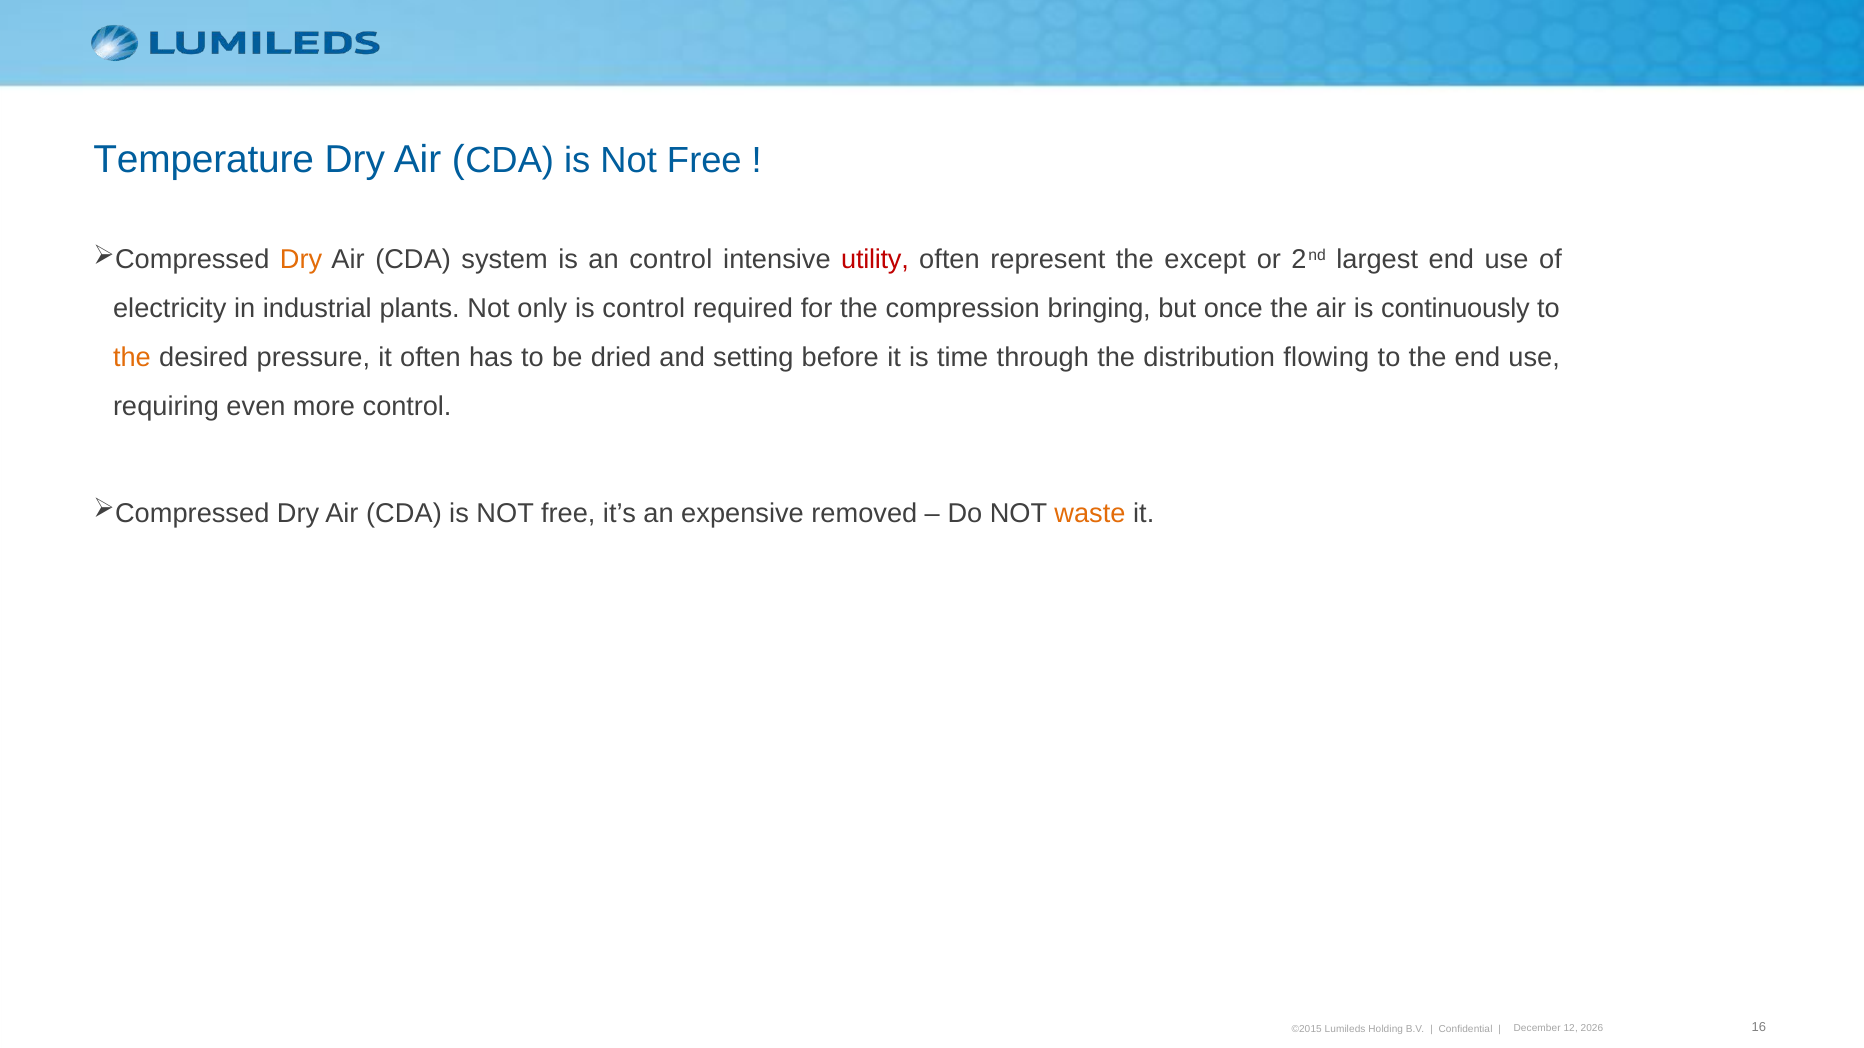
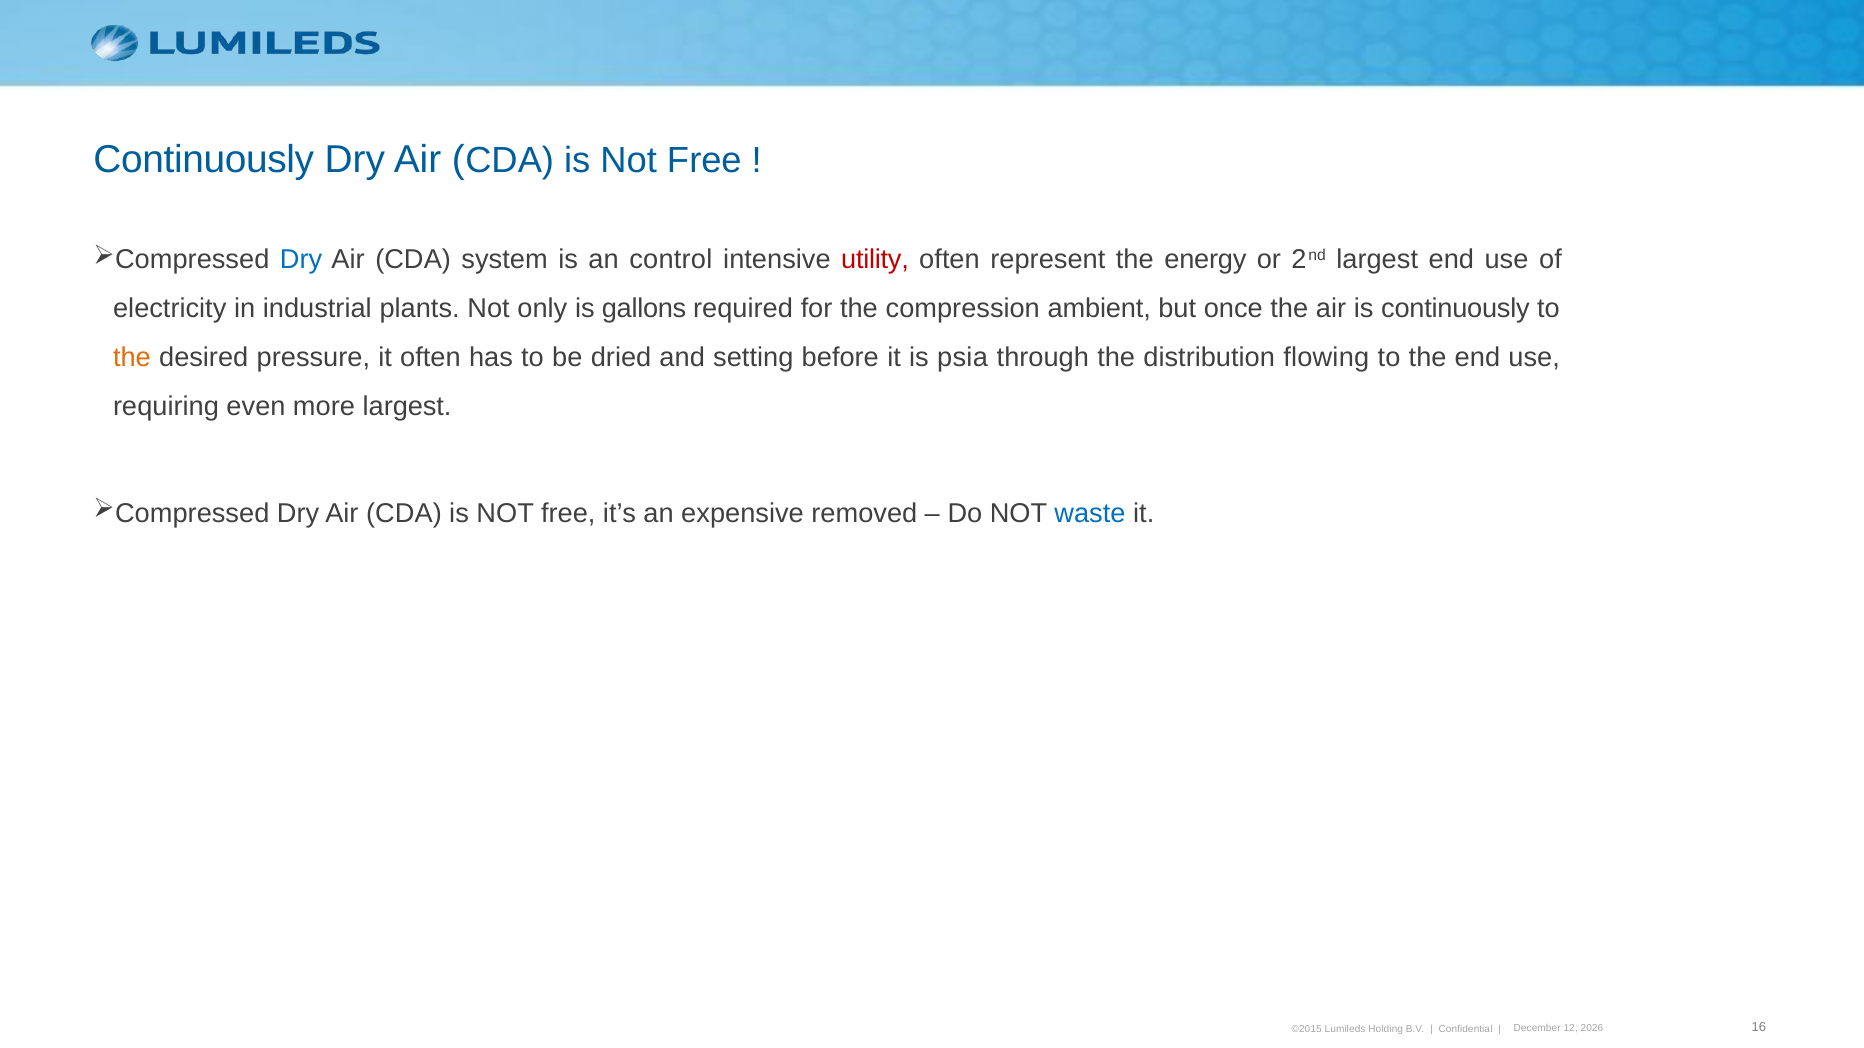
Temperature at (204, 159): Temperature -> Continuously
Dry at (301, 260) colour: orange -> blue
except: except -> energy
is control: control -> gallons
bringing: bringing -> ambient
time: time -> psia
more control: control -> largest
waste colour: orange -> blue
